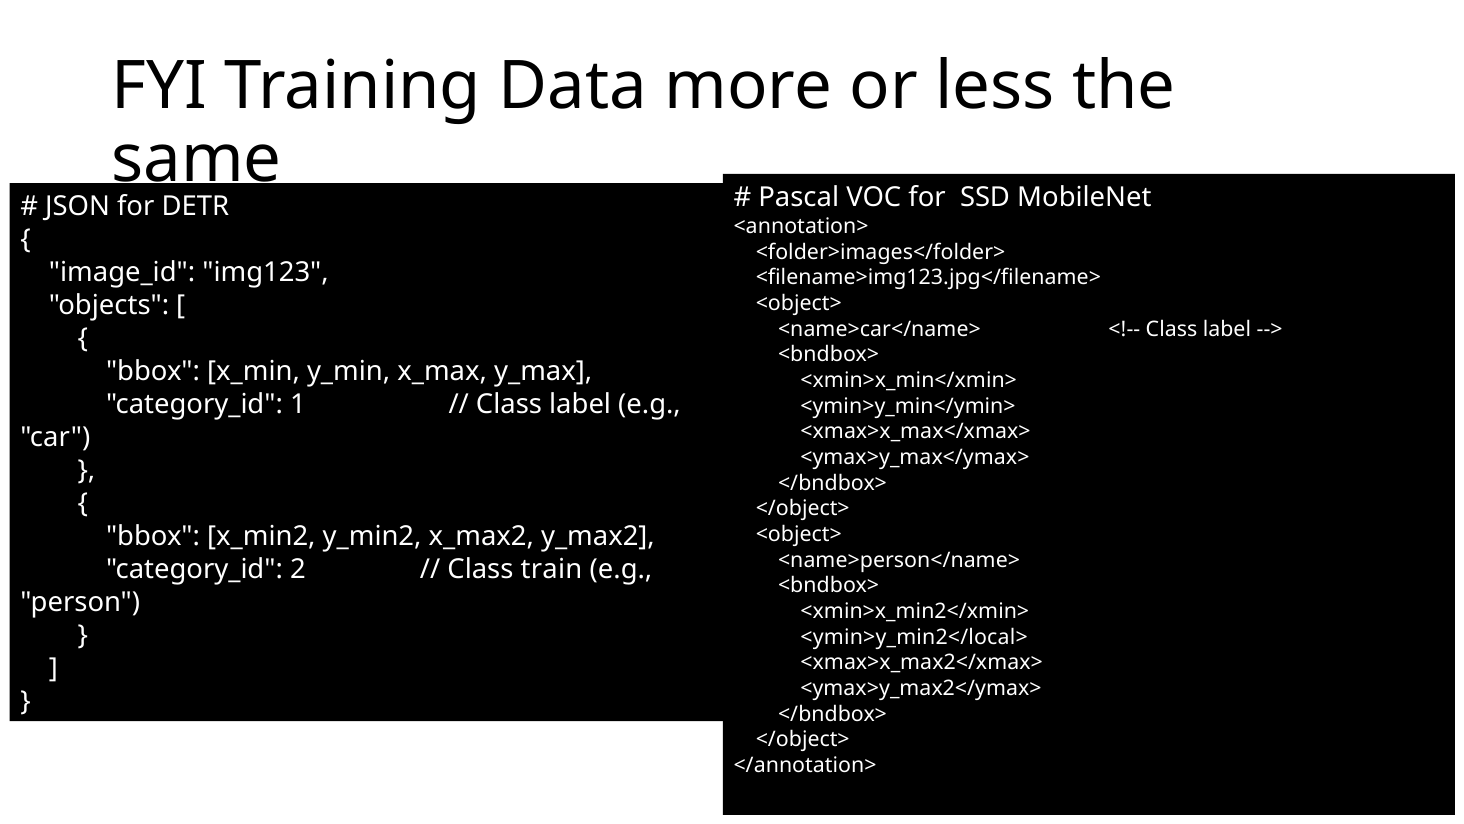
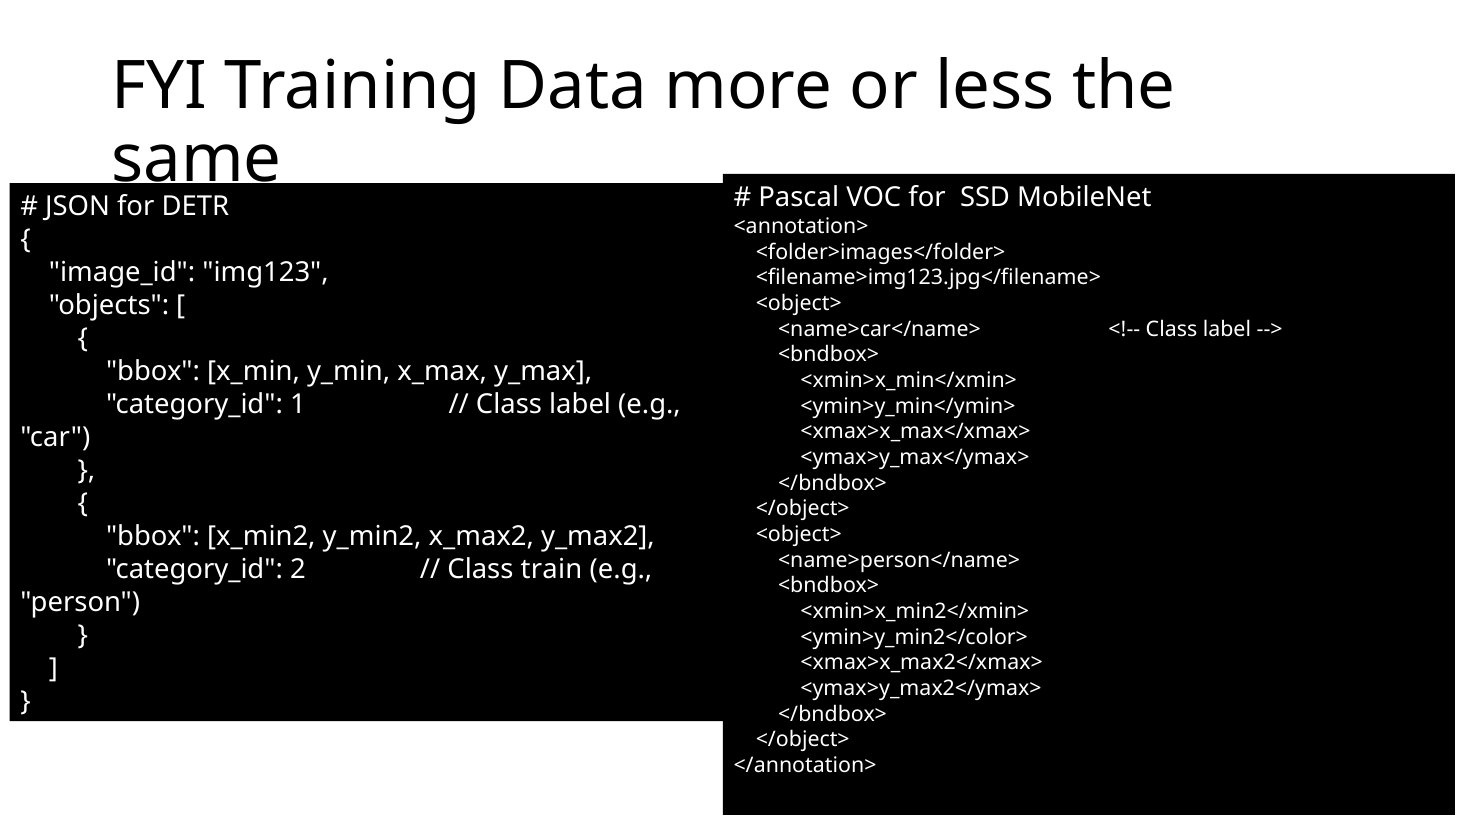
<ymin>y_min2</local>: <ymin>y_min2</local> -> <ymin>y_min2</color>
